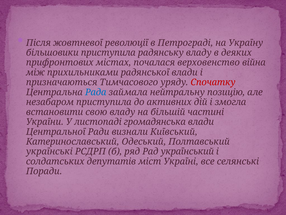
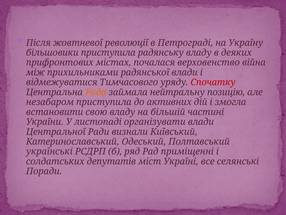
призначаються: призначаються -> відмежуватися
Рада colour: blue -> orange
громадянська: громадянська -> організувати
український: український -> приміщенні
